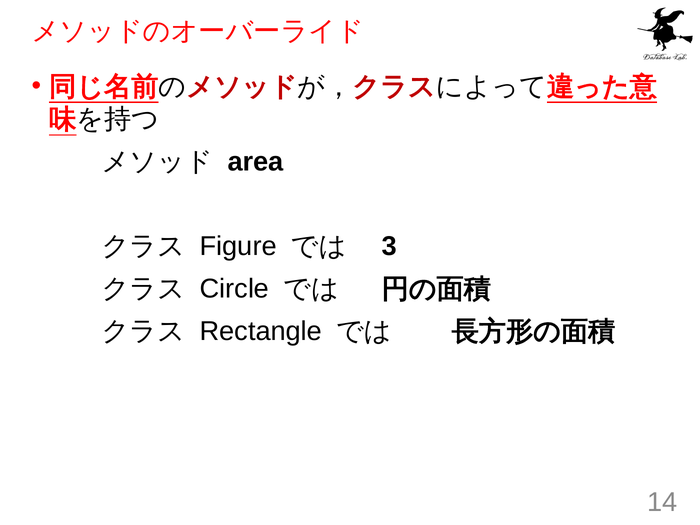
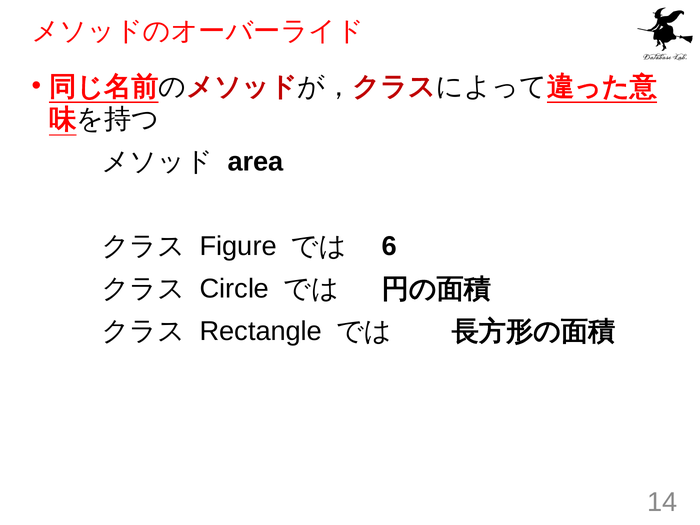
3: 3 -> 6
